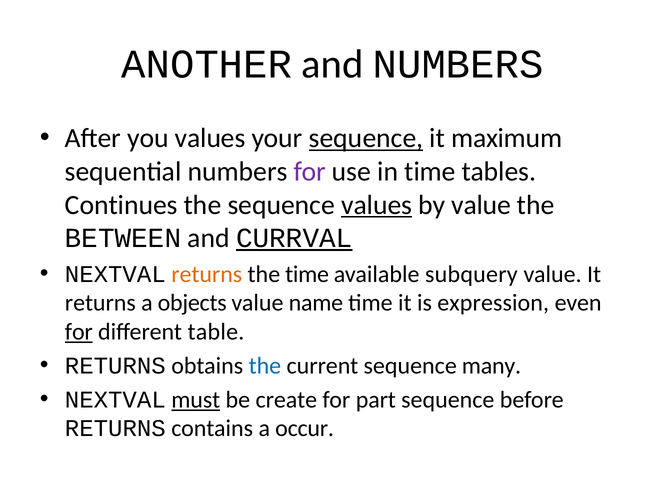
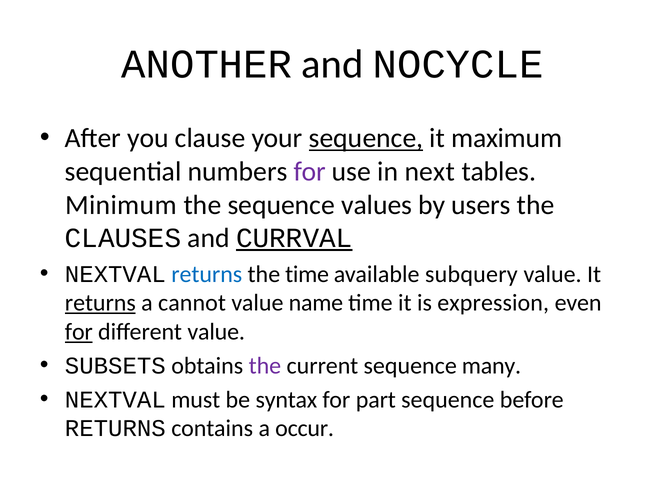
and NUMBERS: NUMBERS -> NOCYCLE
you values: values -> clause
in time: time -> next
Continues: Continues -> Minimum
values at (377, 205) underline: present -> none
by value: value -> users
BETWEEN: BETWEEN -> CLAUSES
returns at (207, 274) colour: orange -> blue
returns at (100, 303) underline: none -> present
objects: objects -> cannot
different table: table -> value
RETURNS at (115, 366): RETURNS -> SUBSETS
the at (265, 366) colour: blue -> purple
must underline: present -> none
create: create -> syntax
